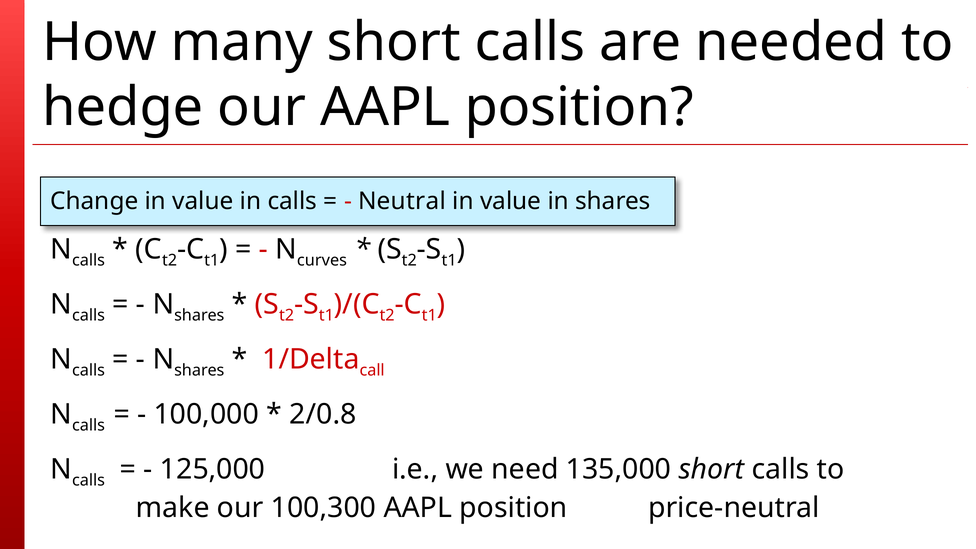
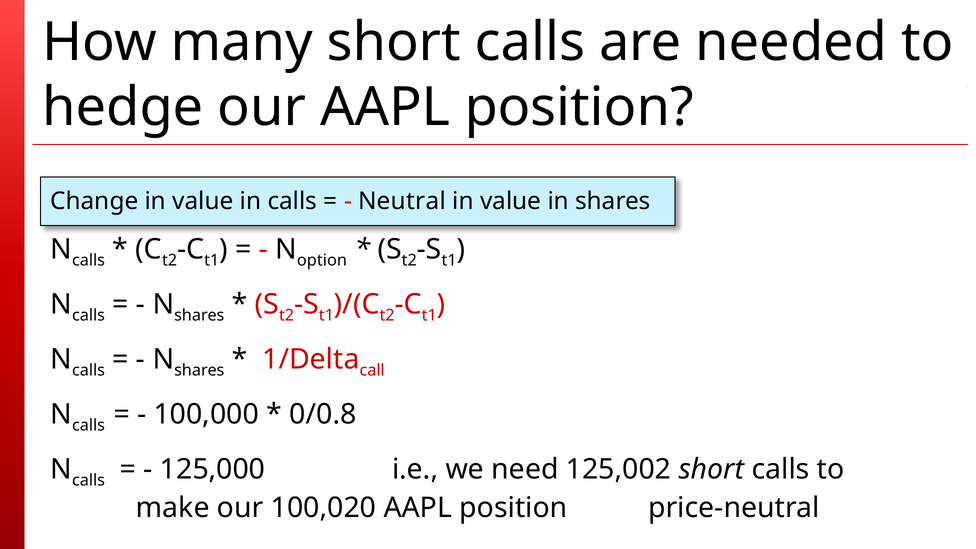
curves: curves -> option
2/0.8: 2/0.8 -> 0/0.8
135,000: 135,000 -> 125,002
100,300: 100,300 -> 100,020
